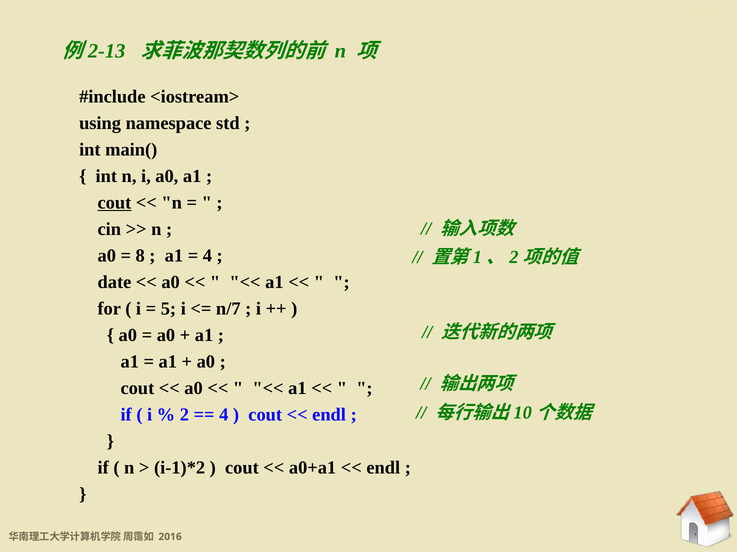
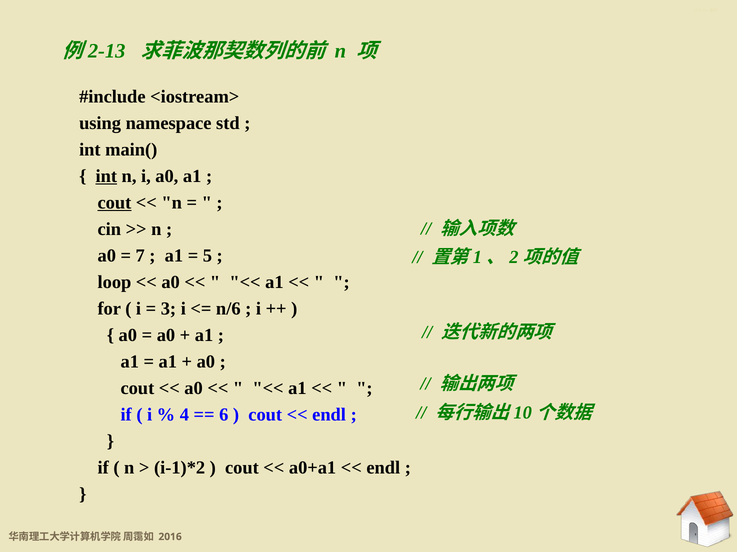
int at (106, 176) underline: none -> present
8: 8 -> 7
4 at (207, 256): 4 -> 5
date: date -> loop
5: 5 -> 3
n/7: n/7 -> n/6
2: 2 -> 4
4 at (224, 415): 4 -> 6
